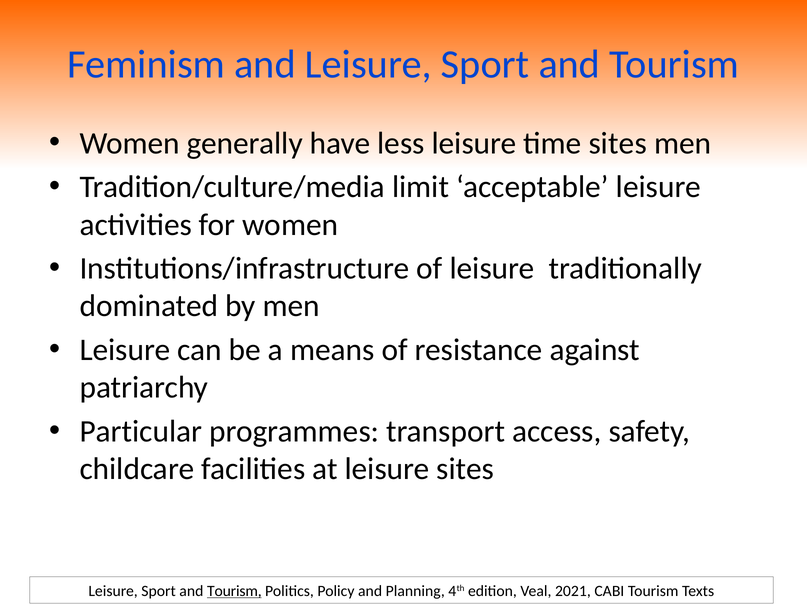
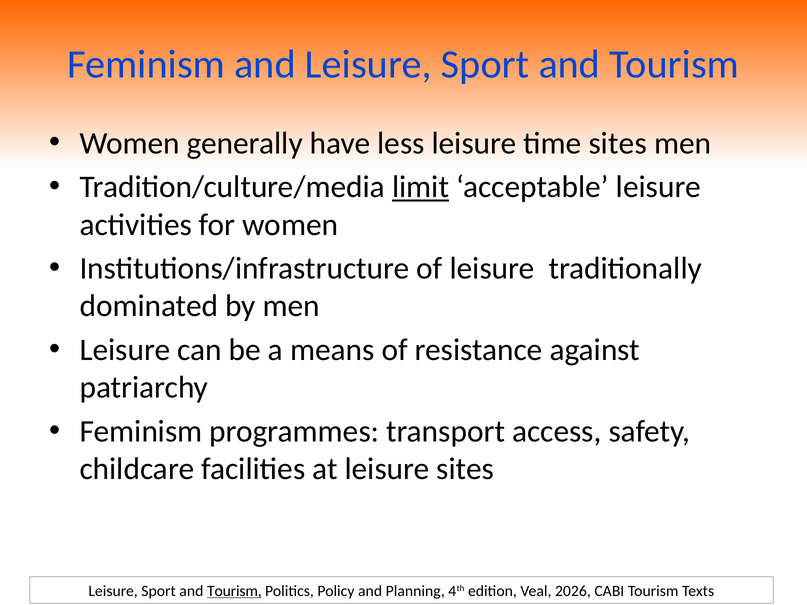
limit underline: none -> present
Particular at (141, 432): Particular -> Feminism
2021: 2021 -> 2026
